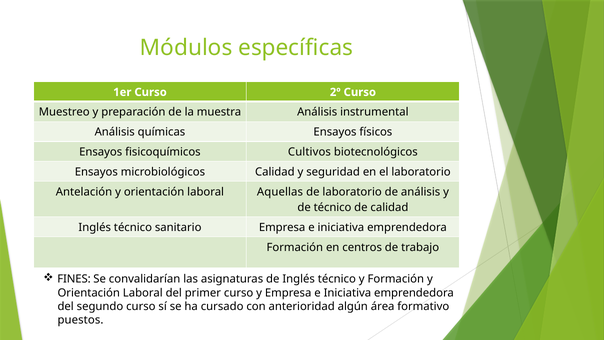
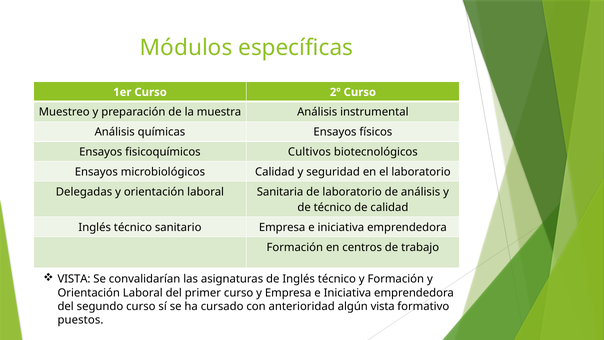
Antelación: Antelación -> Delegadas
Aquellas: Aquellas -> Sanitaria
FINES at (74, 279): FINES -> VISTA
algún área: área -> vista
